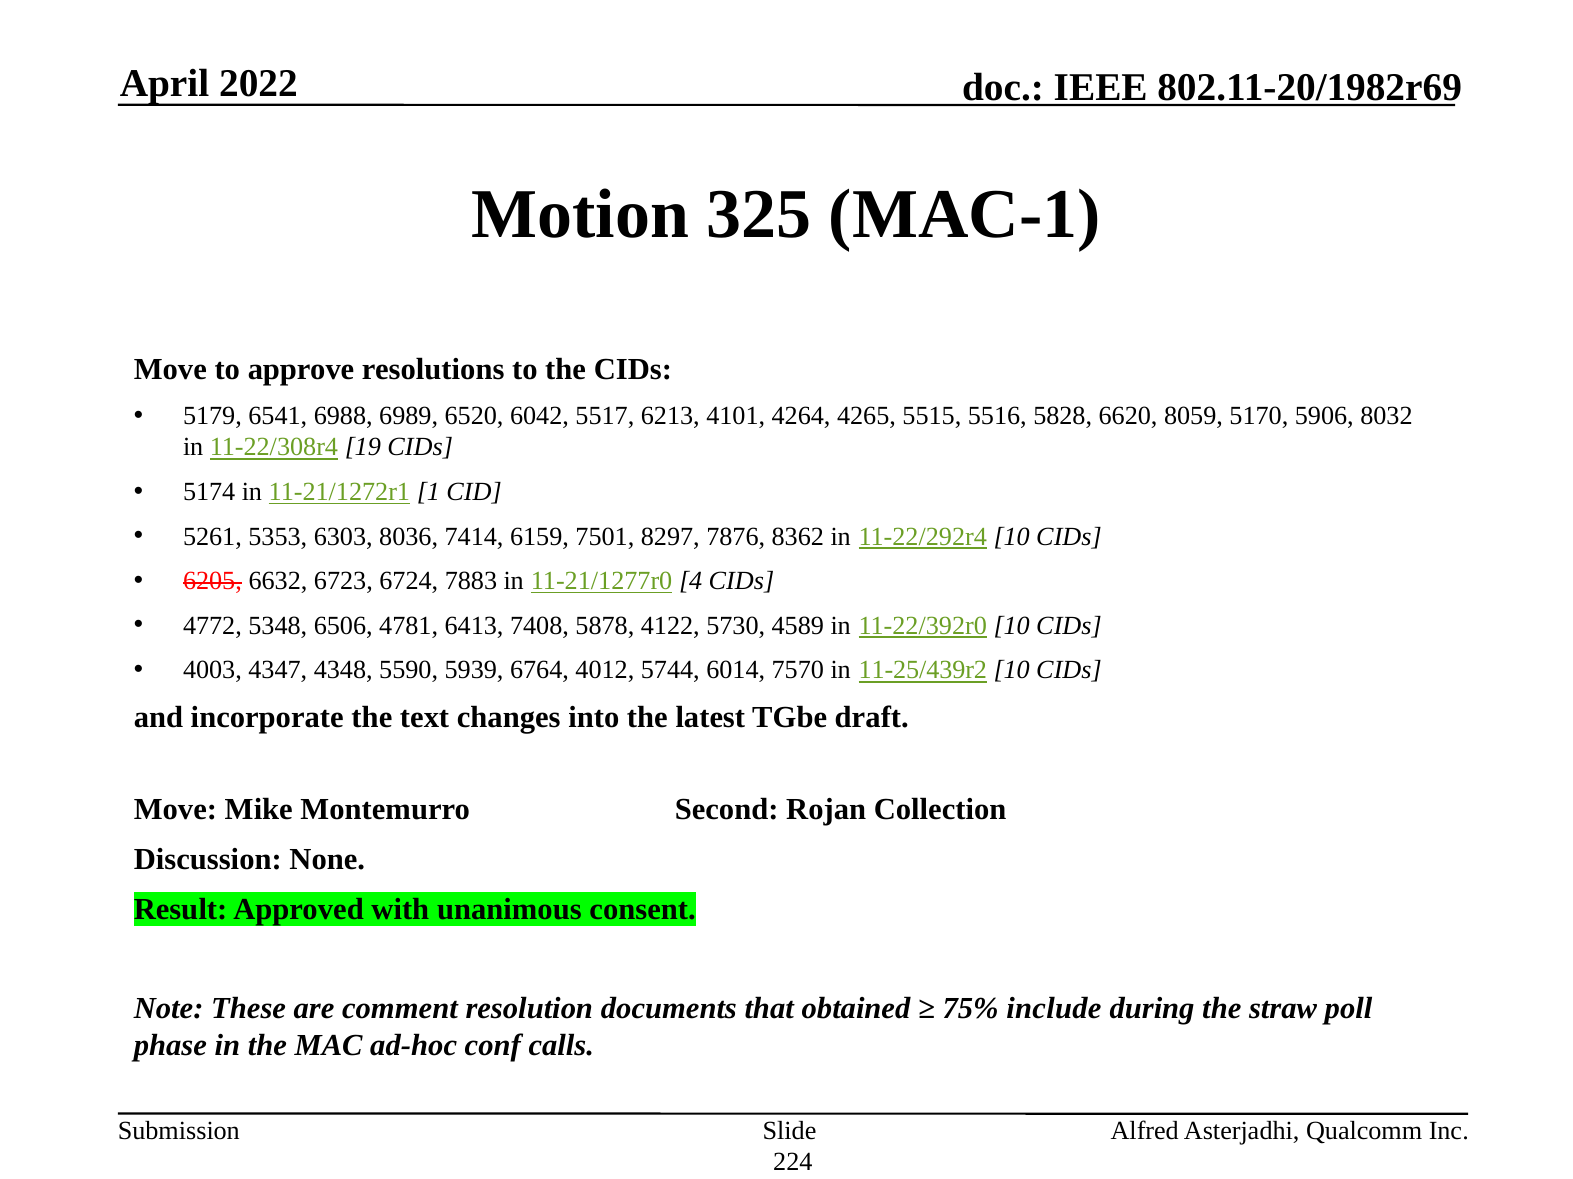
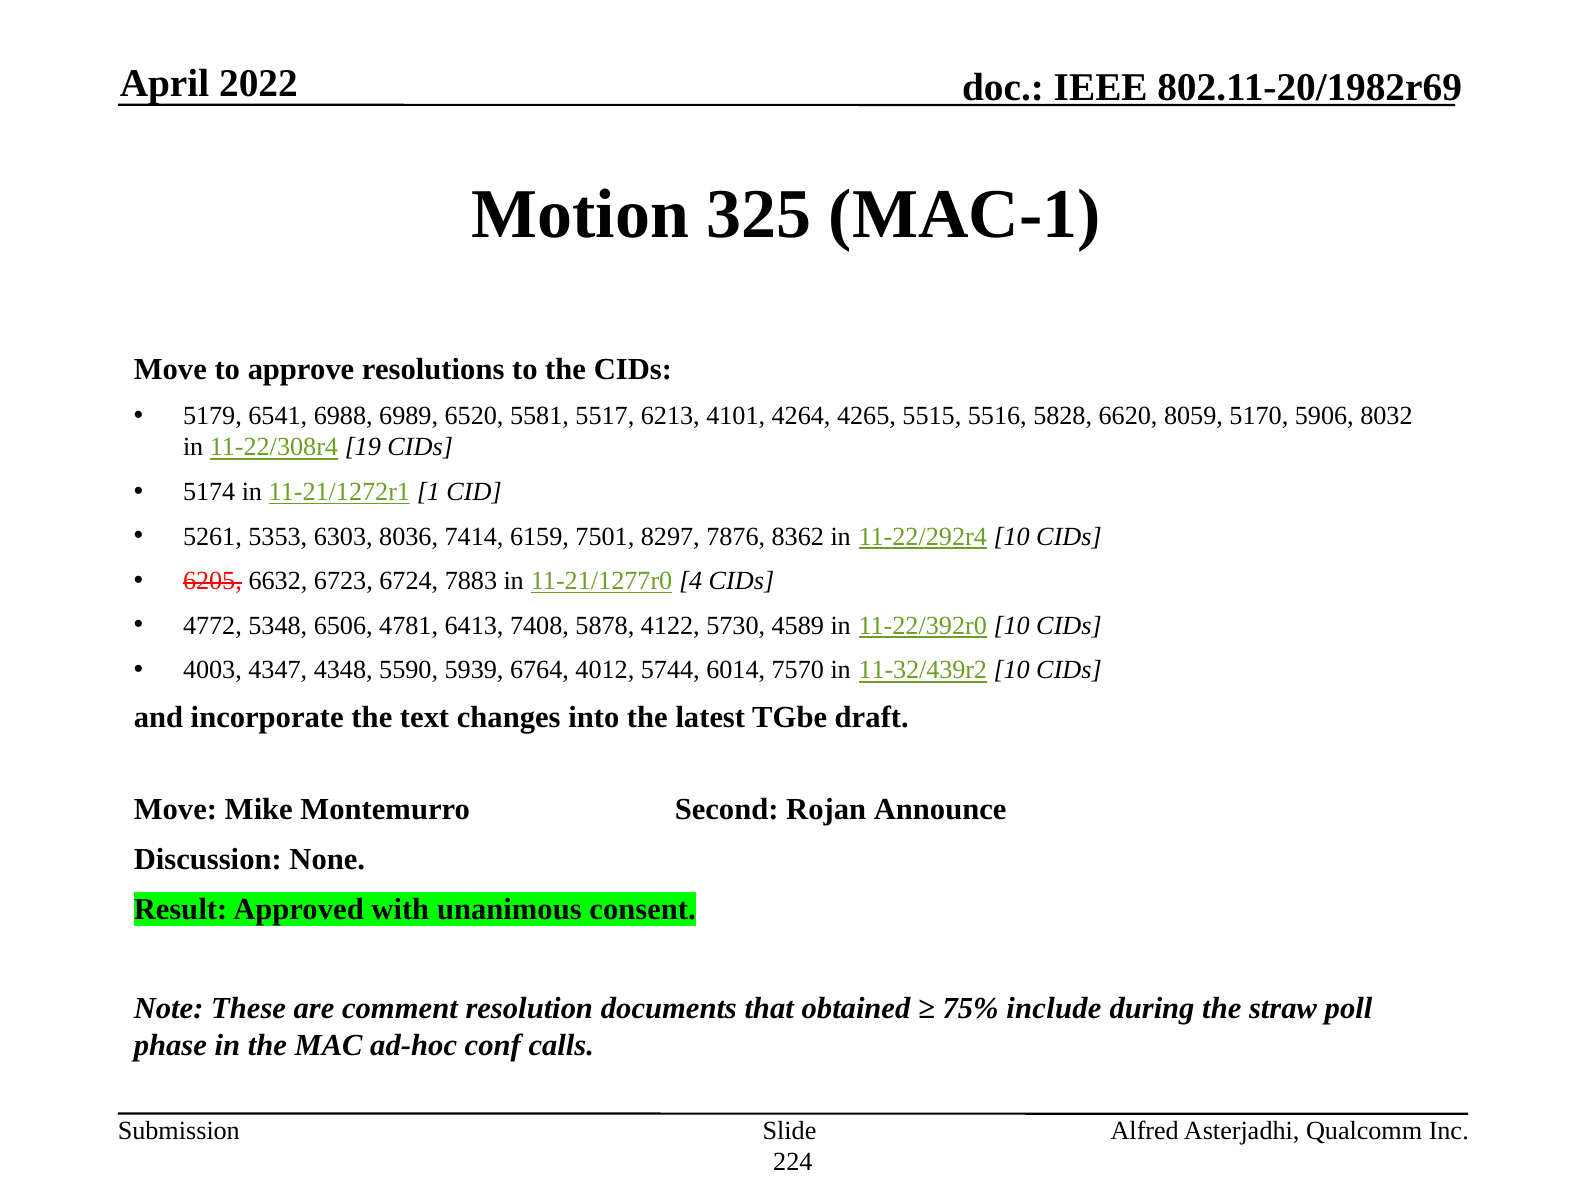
6042: 6042 -> 5581
11-25/439r2: 11-25/439r2 -> 11-32/439r2
Collection: Collection -> Announce
